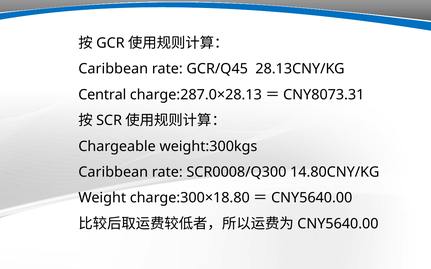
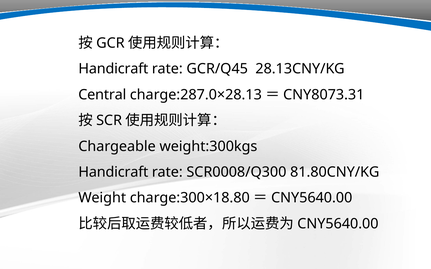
Caribbean at (113, 69): Caribbean -> Handicraft
Caribbean at (113, 172): Caribbean -> Handicraft
14.80CNY/KG: 14.80CNY/KG -> 81.80CNY/KG
